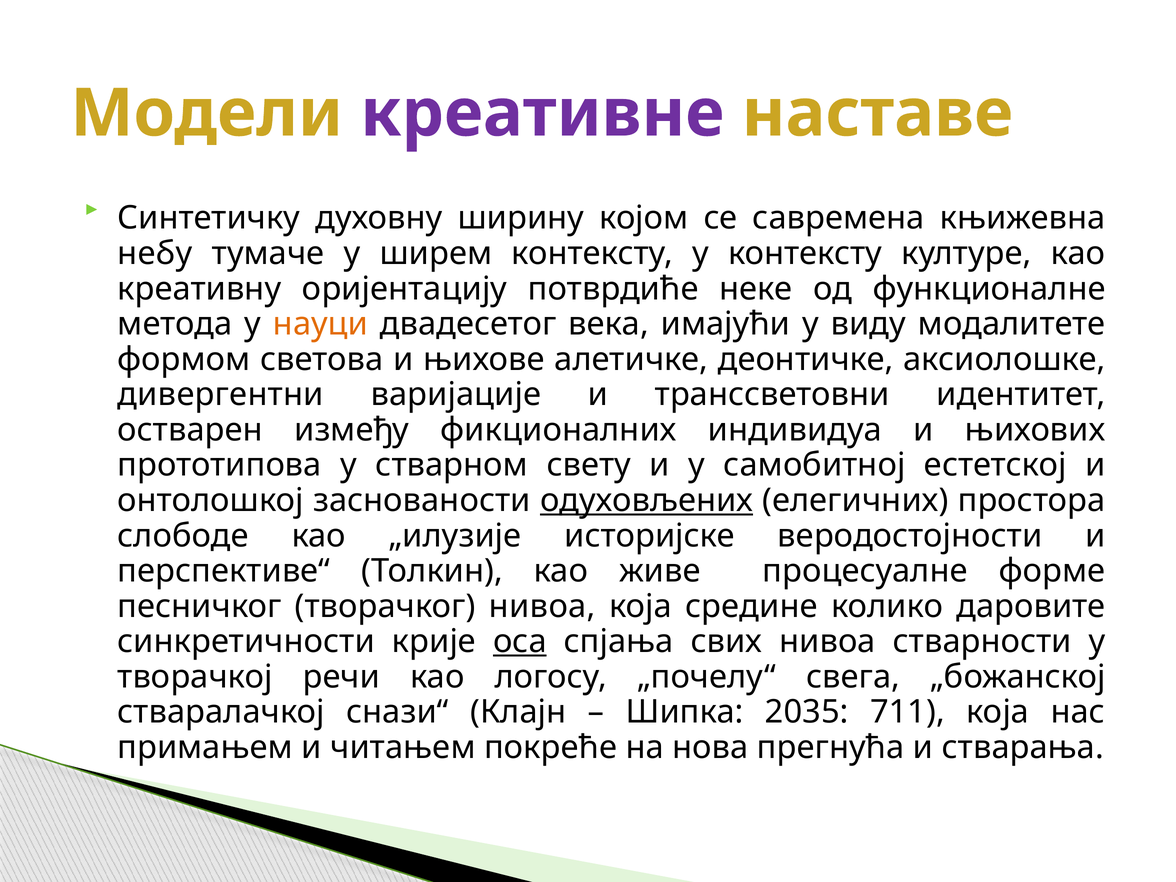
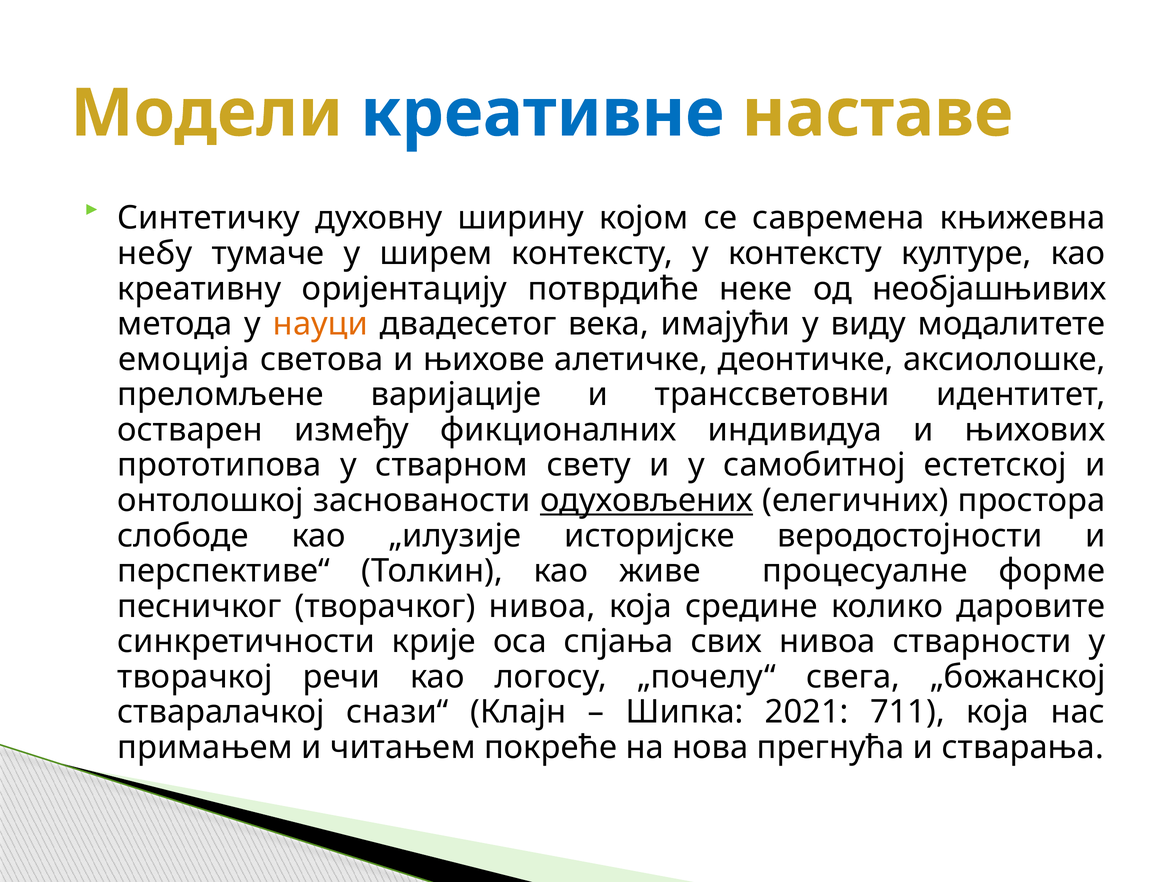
креативне colour: purple -> blue
функционалне: функционалне -> необјашњивих
формом: формом -> емоција
дивергентни: дивергентни -> преломљене
оса underline: present -> none
2035: 2035 -> 2021
